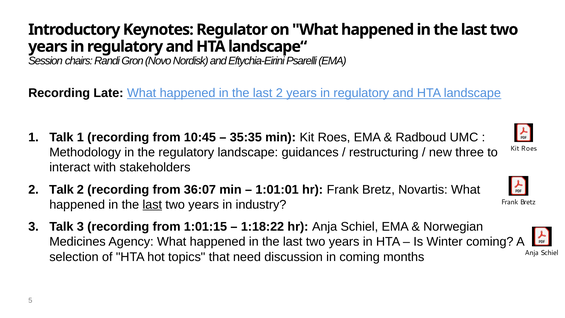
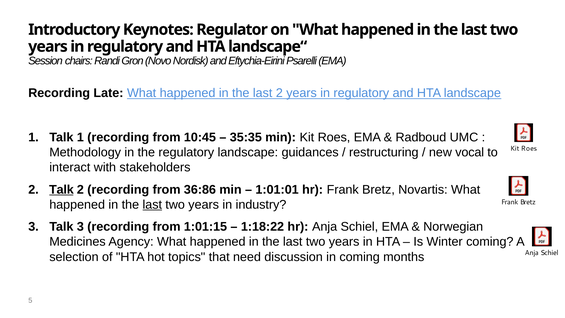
three: three -> vocal
Talk at (61, 190) underline: none -> present
36:07: 36:07 -> 36:86
